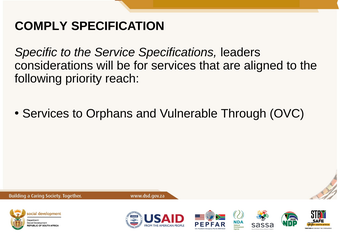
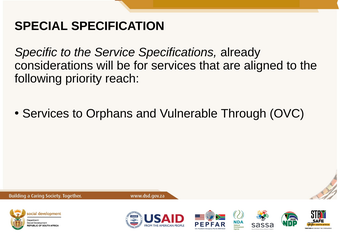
COMPLY: COMPLY -> SPECIAL
leaders: leaders -> already
